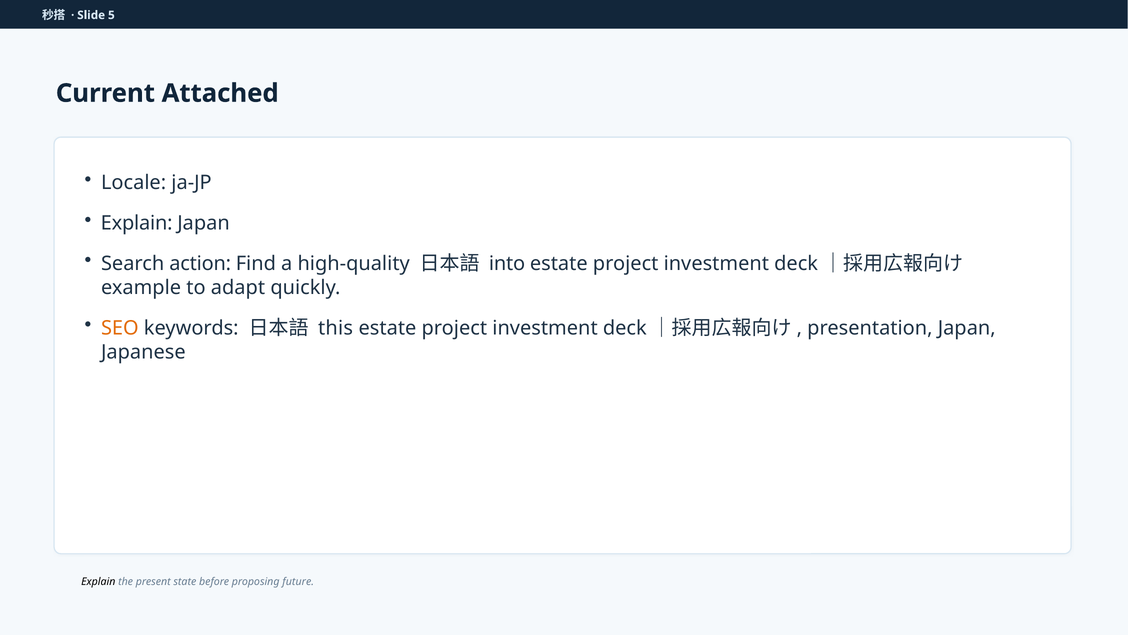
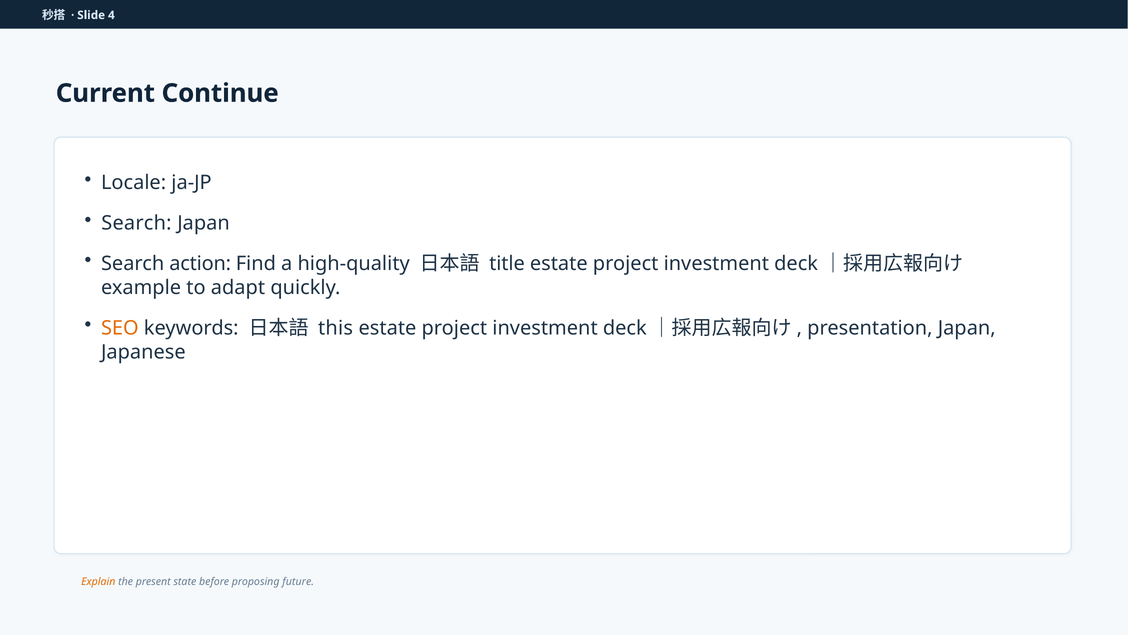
5: 5 -> 4
Attached: Attached -> Continue
Explain at (137, 223): Explain -> Search
into: into -> title
Explain at (98, 581) colour: black -> orange
